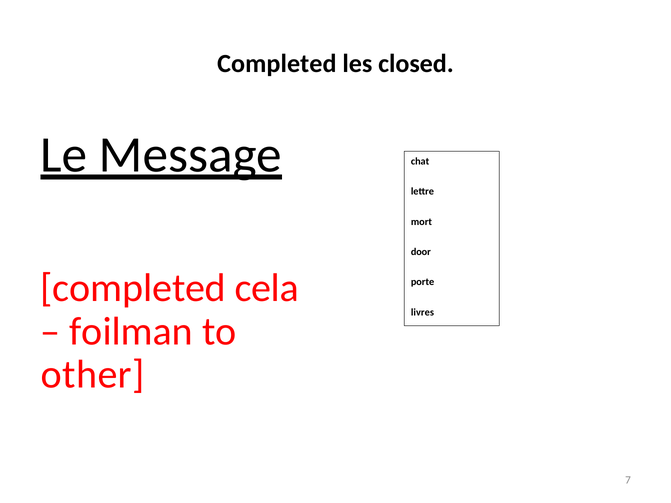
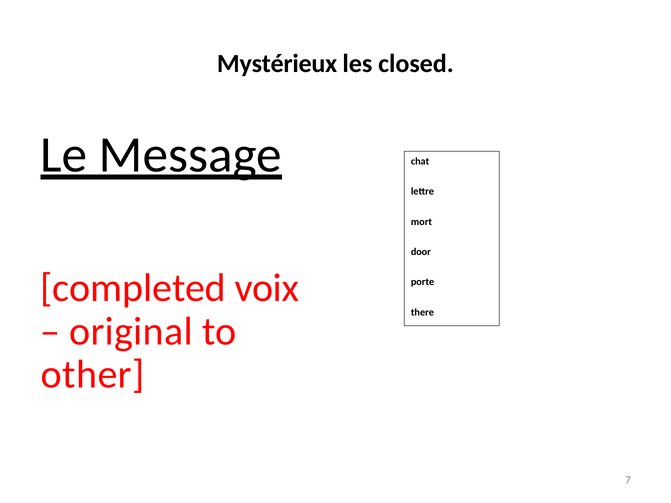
Completed at (277, 64): Completed -> Mystérieux
cela: cela -> voix
livres: livres -> there
foilman: foilman -> original
